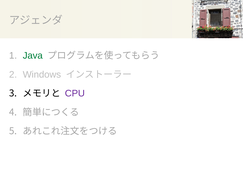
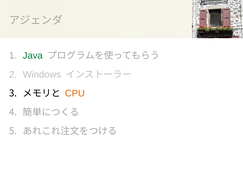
CPU colour: purple -> orange
